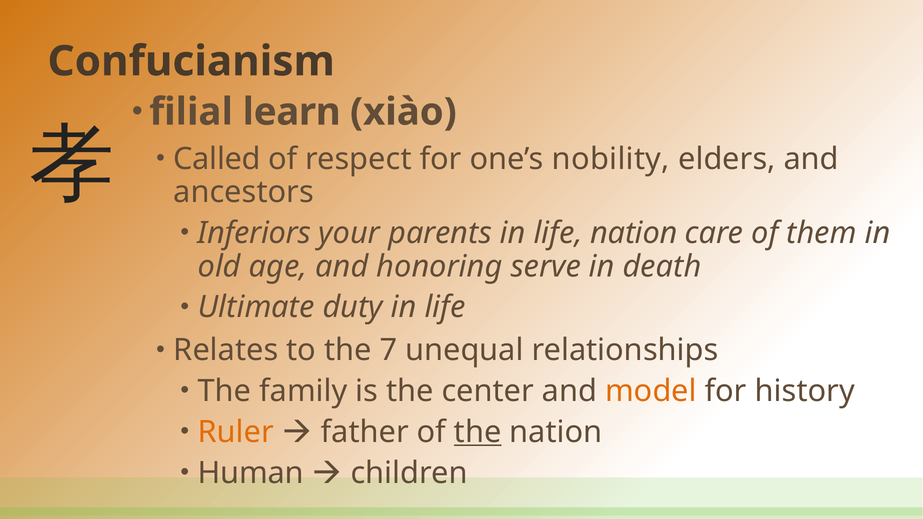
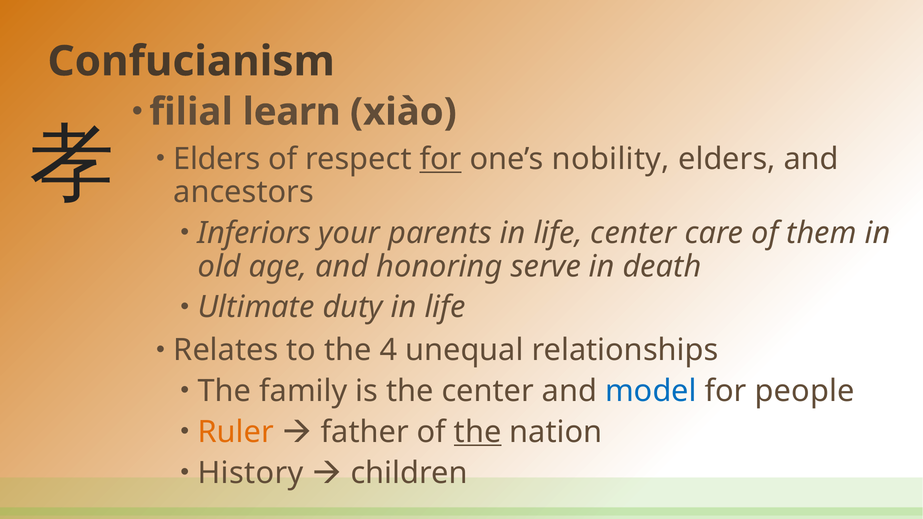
Called at (217, 159): Called -> Elders
for at (441, 159) underline: none -> present
life nation: nation -> center
7: 7 -> 4
model colour: orange -> blue
history: history -> people
Human: Human -> History
